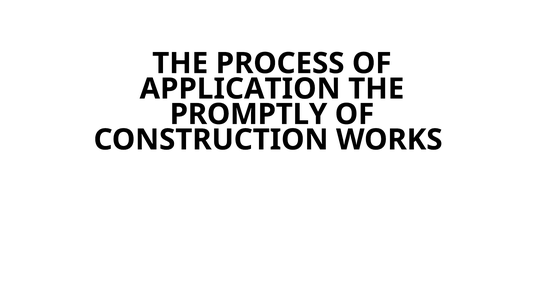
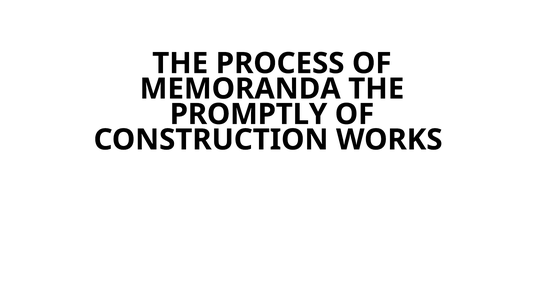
APPLICATION: APPLICATION -> MEMORANDA
